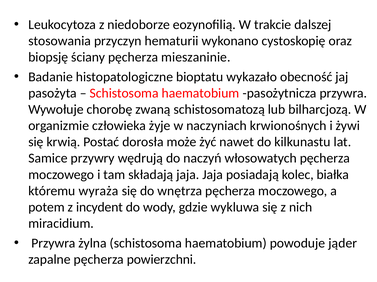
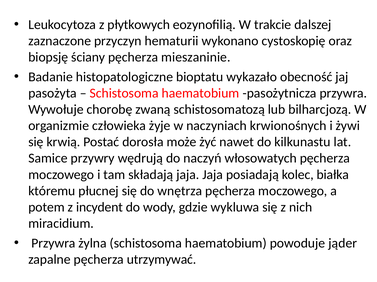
niedoborze: niedoborze -> płytkowych
stosowania: stosowania -> zaznaczone
wyraża: wyraża -> płucnej
powierzchni: powierzchni -> utrzymywać
